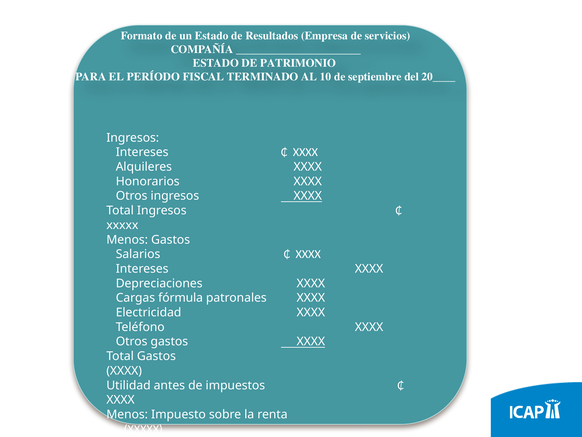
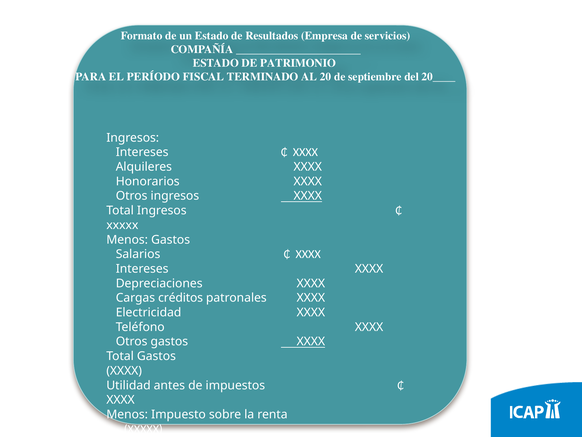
10: 10 -> 20
fórmula: fórmula -> créditos
